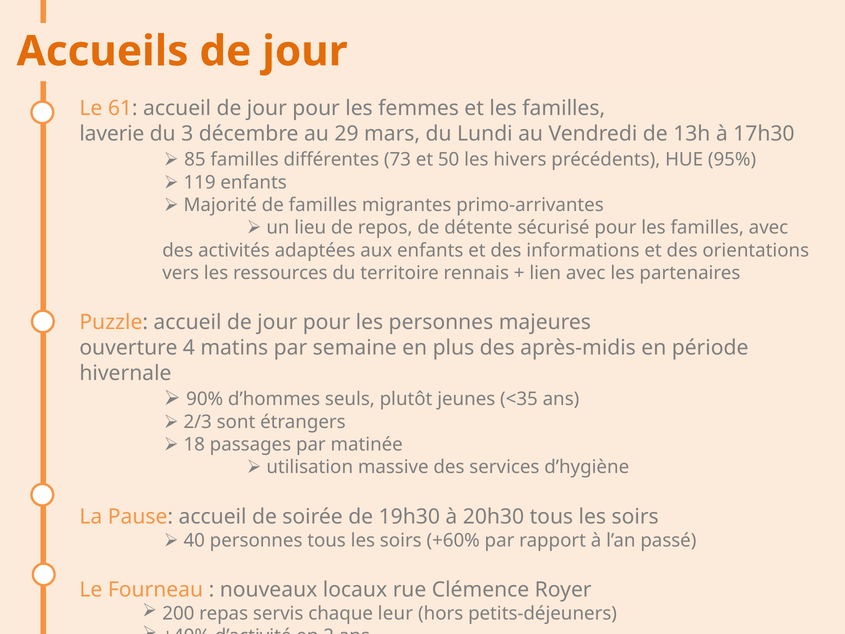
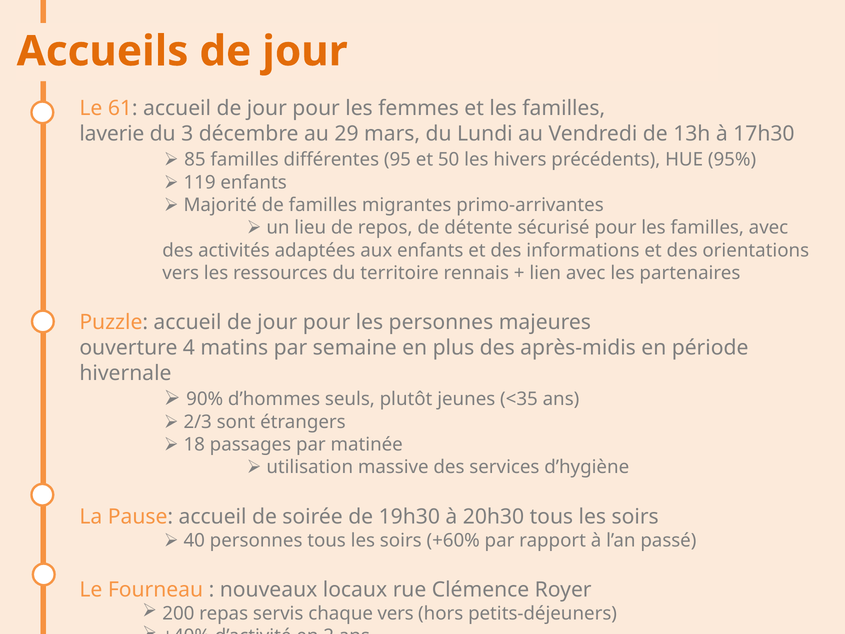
73: 73 -> 95
chaque leur: leur -> vers
